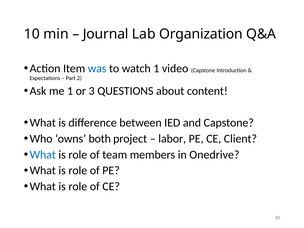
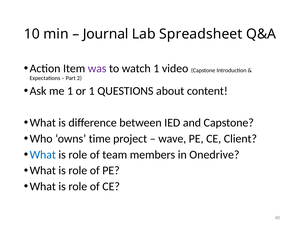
Organization: Organization -> Spreadsheet
was colour: blue -> purple
or 3: 3 -> 1
both: both -> time
labor: labor -> wave
